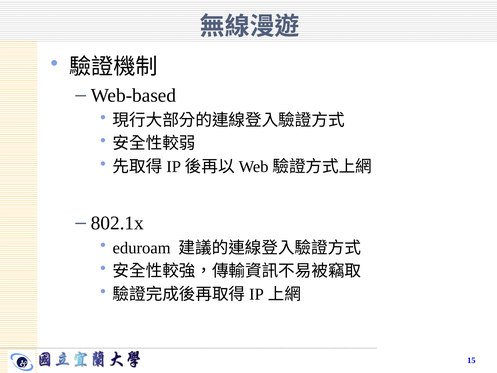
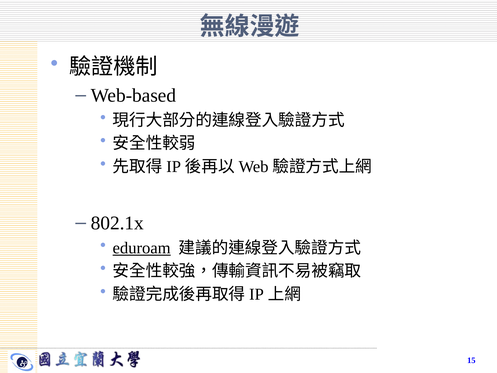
eduroam underline: none -> present
